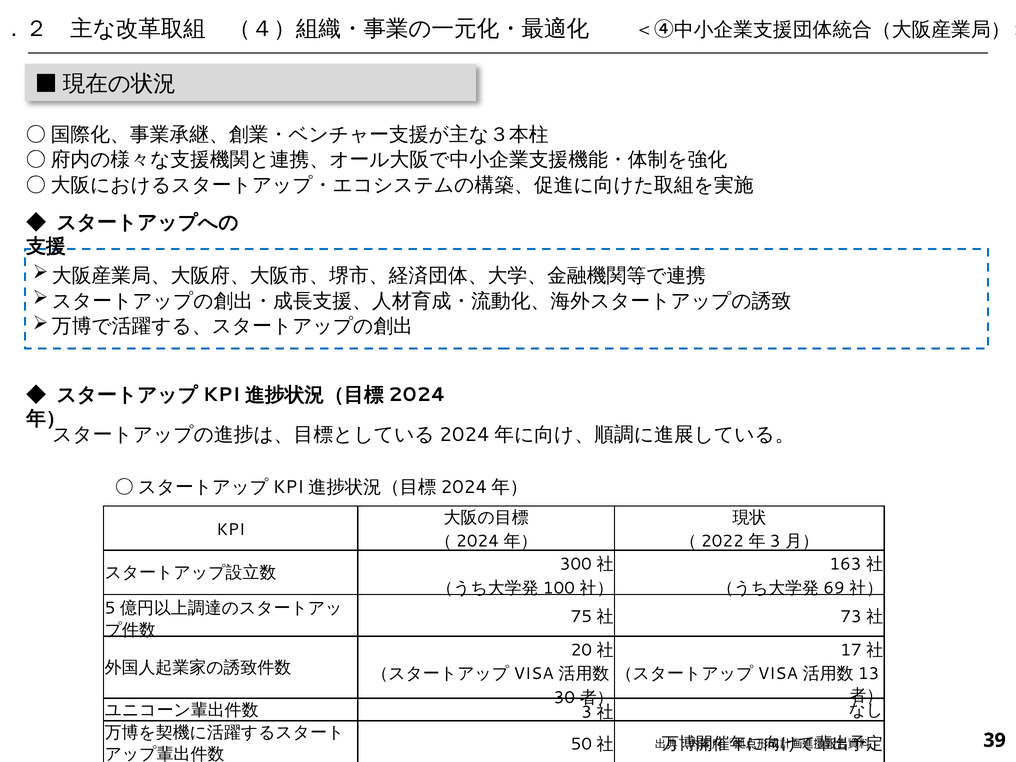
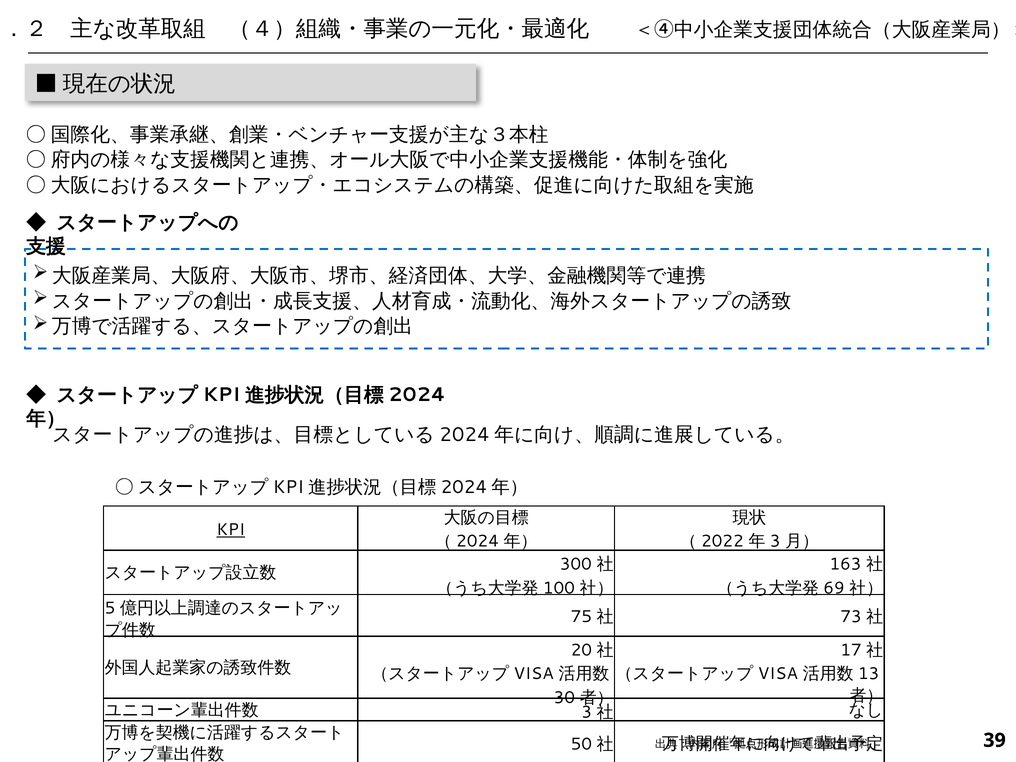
KPI underline: none -> present
